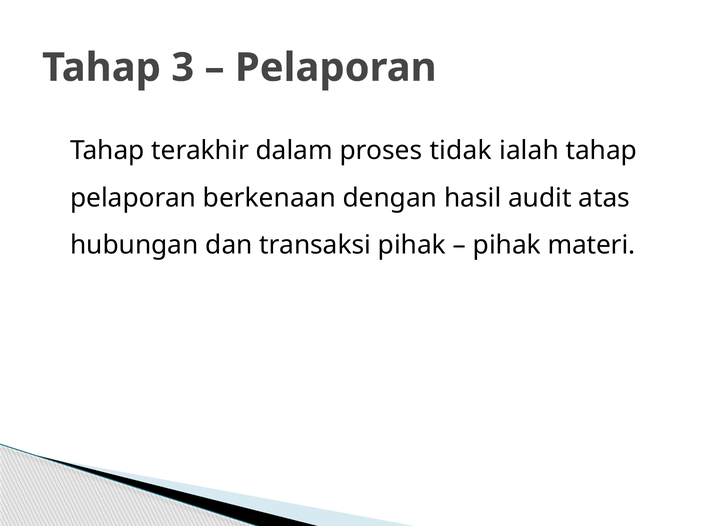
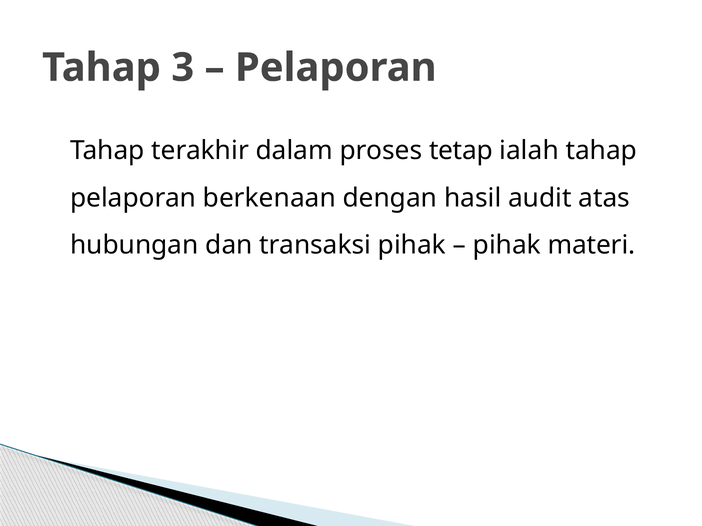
tidak: tidak -> tetap
